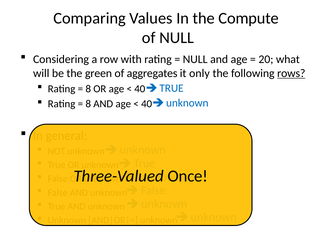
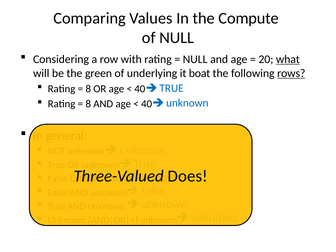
what underline: none -> present
aggregates: aggregates -> underlying
only: only -> boat
Once: Once -> Does
